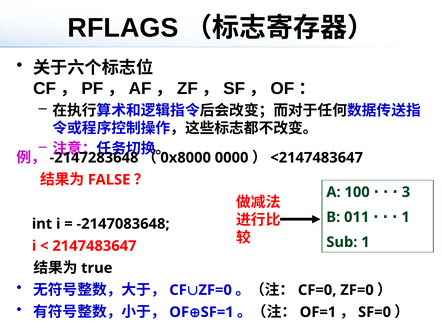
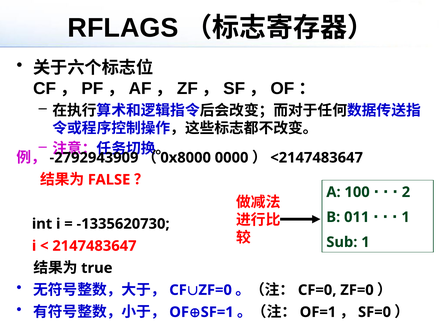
-2147283648: -2147283648 -> -2792943909
3: 3 -> 2
-2147083648: -2147083648 -> -1335620730
